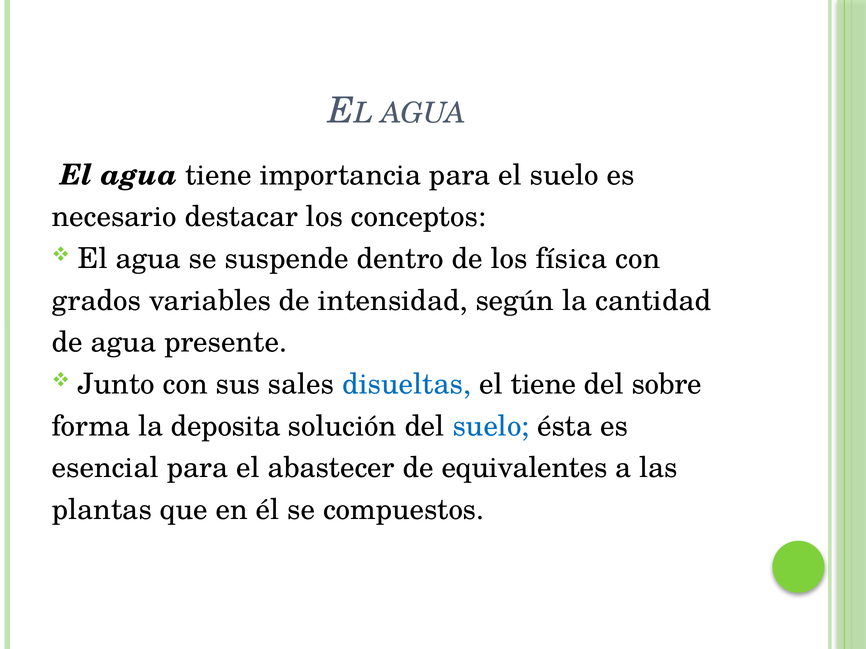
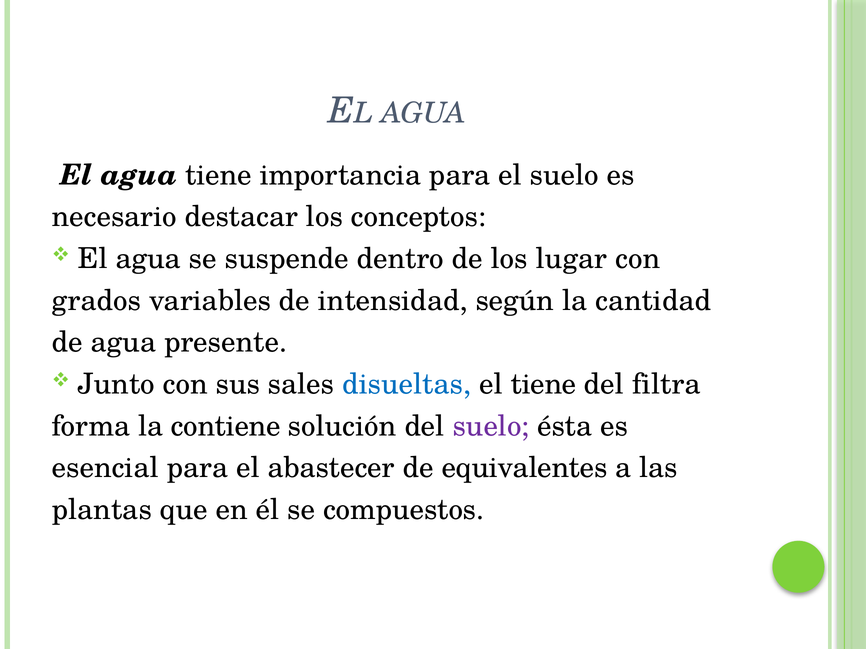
física: física -> lugar
sobre: sobre -> filtra
deposita: deposita -> contiene
suelo at (491, 426) colour: blue -> purple
